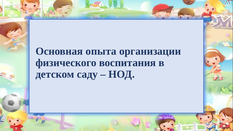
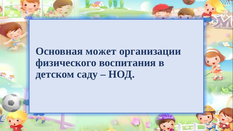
опыта: опыта -> может
